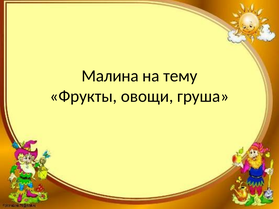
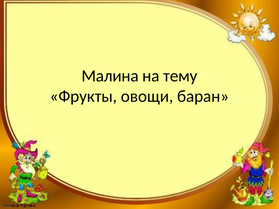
груша: груша -> баран
